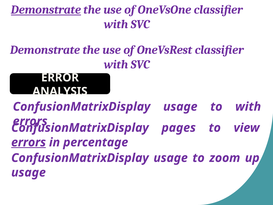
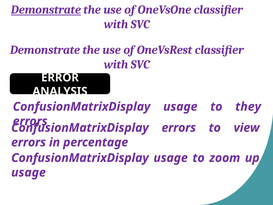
to with: with -> they
pages at (179, 128): pages -> errors
errors at (29, 142) underline: present -> none
